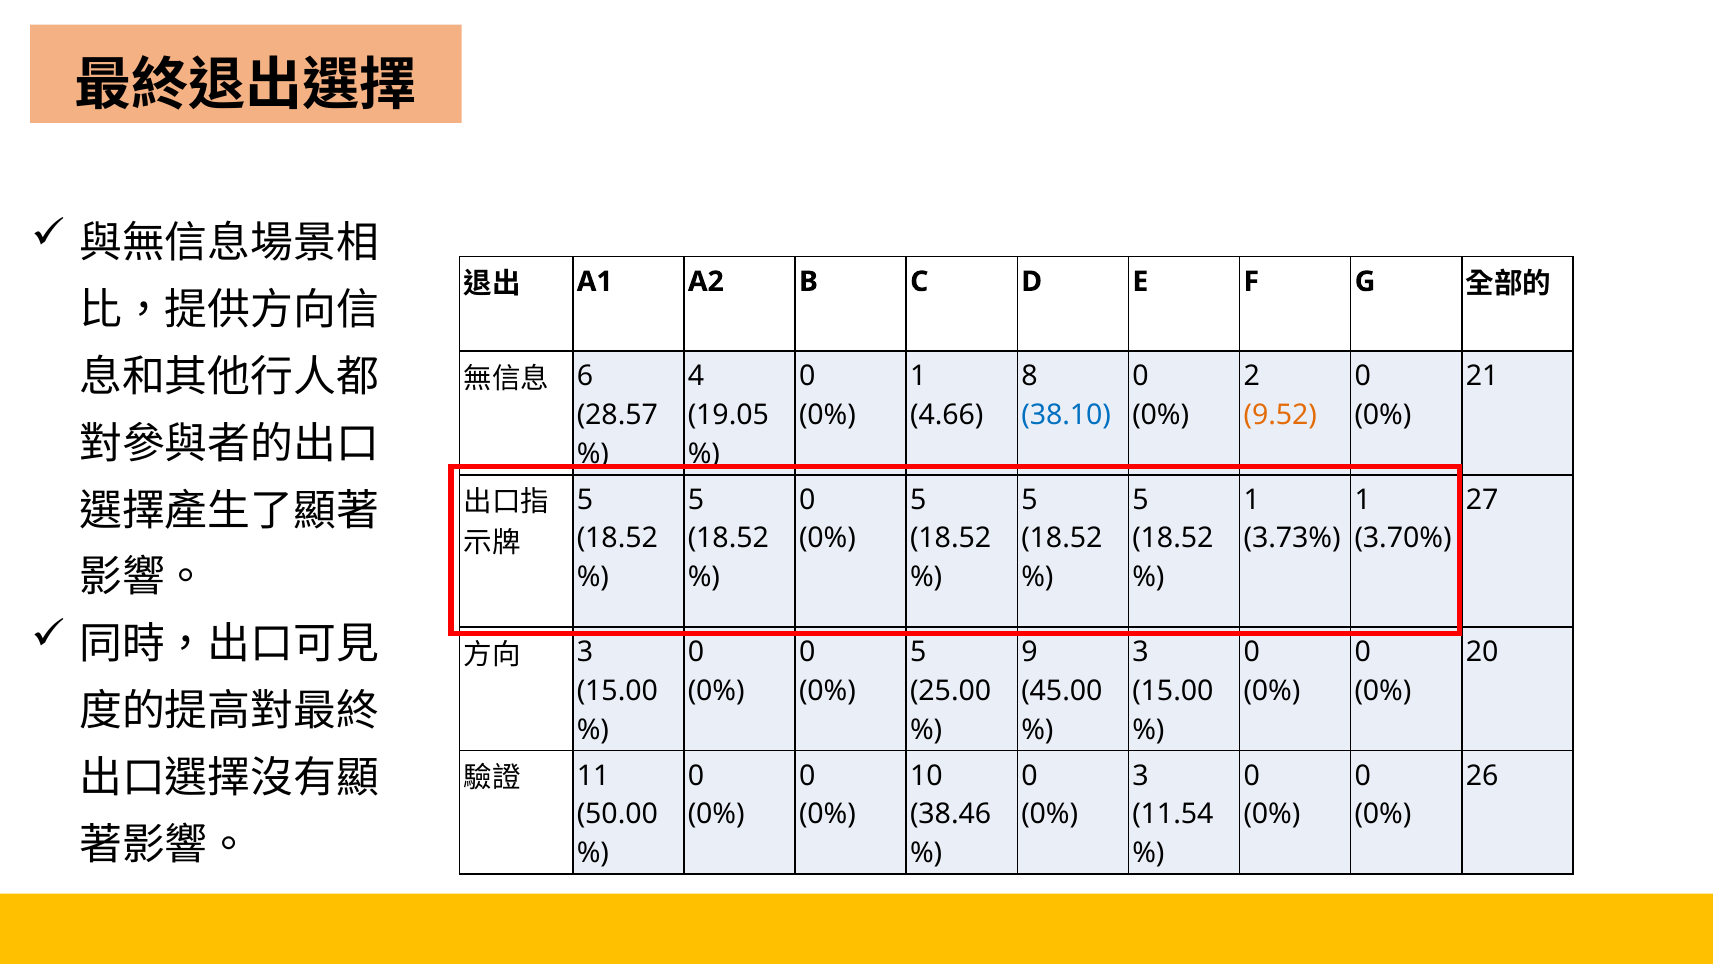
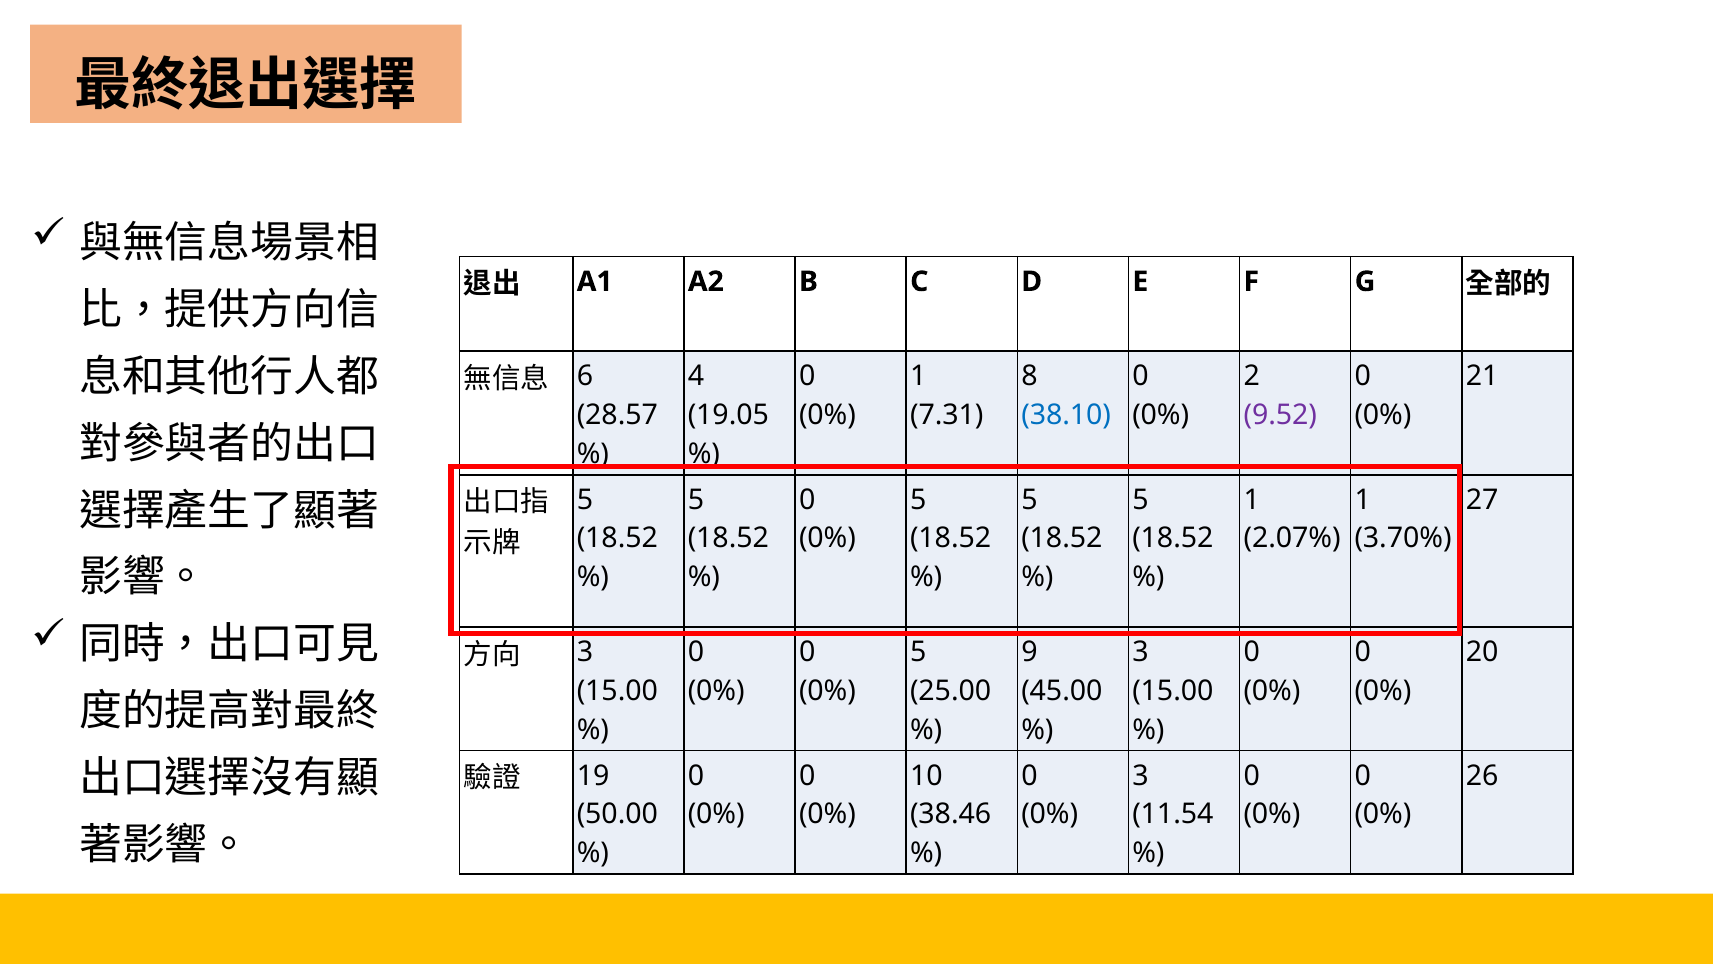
4.66: 4.66 -> 7.31
9.52 colour: orange -> purple
3.73%: 3.73% -> 2.07%
11: 11 -> 19
